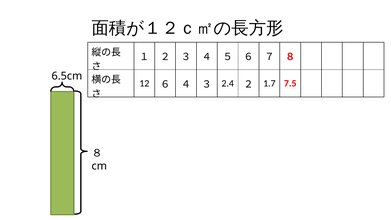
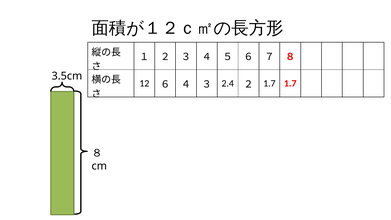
6.5cm: 6.5cm -> 3.5cm
1.7 7.5: 7.5 -> 1.7
